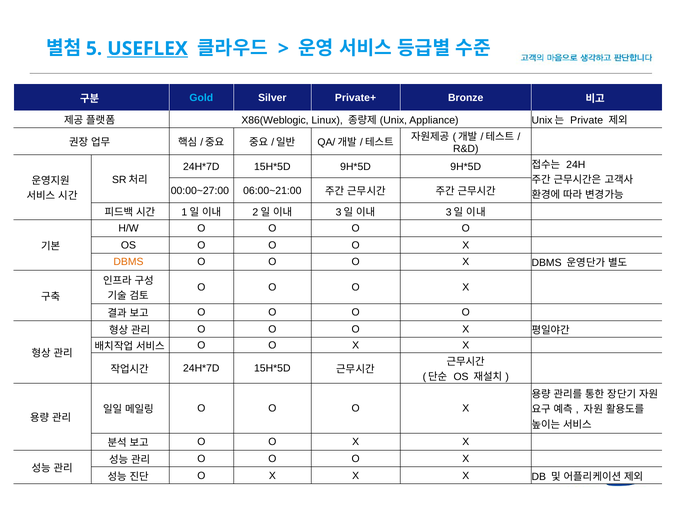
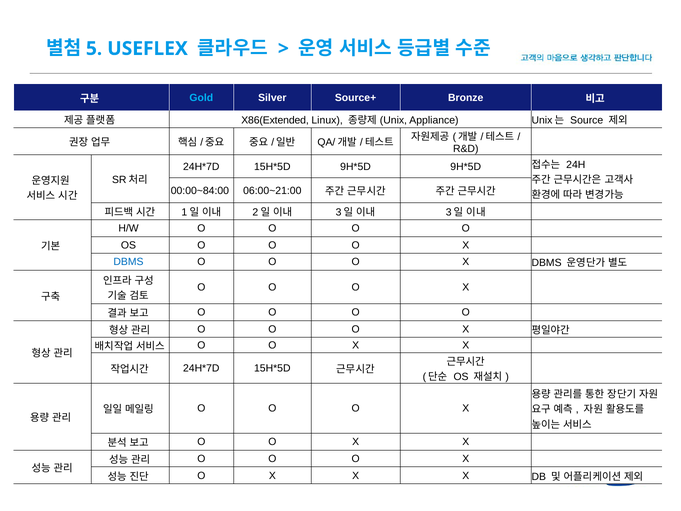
USEFLEX underline: present -> none
Private+: Private+ -> Source+
X86(Weblogic: X86(Weblogic -> X86(Extended
Private: Private -> Source
00:00~27:00: 00:00~27:00 -> 00:00~84:00
DBMS at (128, 262) colour: orange -> blue
